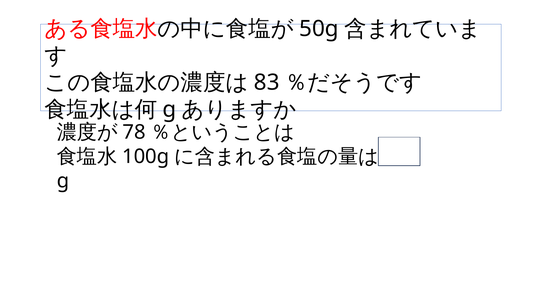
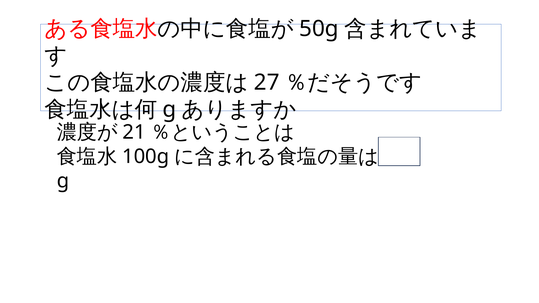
83: 83 -> 27
78: 78 -> 21
